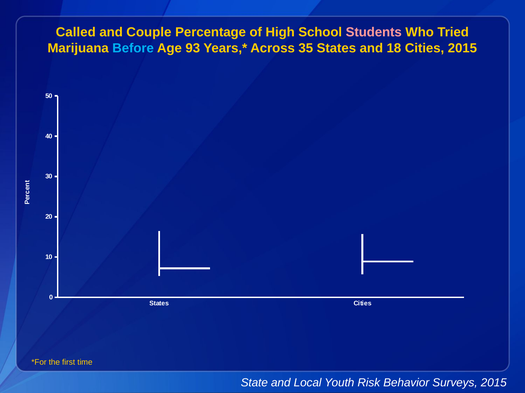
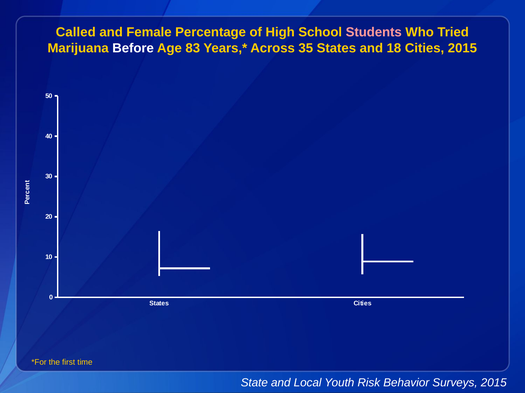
Couple: Couple -> Female
Before colour: light blue -> white
93: 93 -> 83
